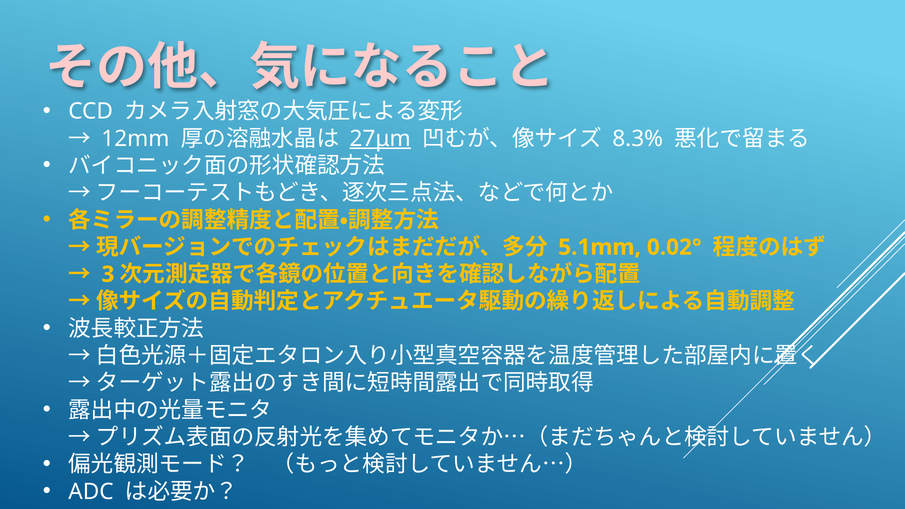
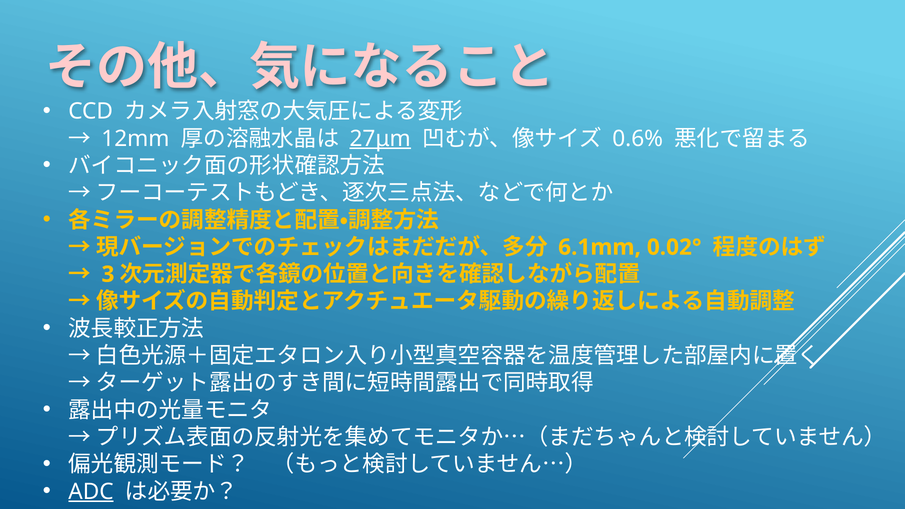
8.3%: 8.3% -> 0.6%
5.1mm: 5.1mm -> 6.1mm
ADC underline: none -> present
